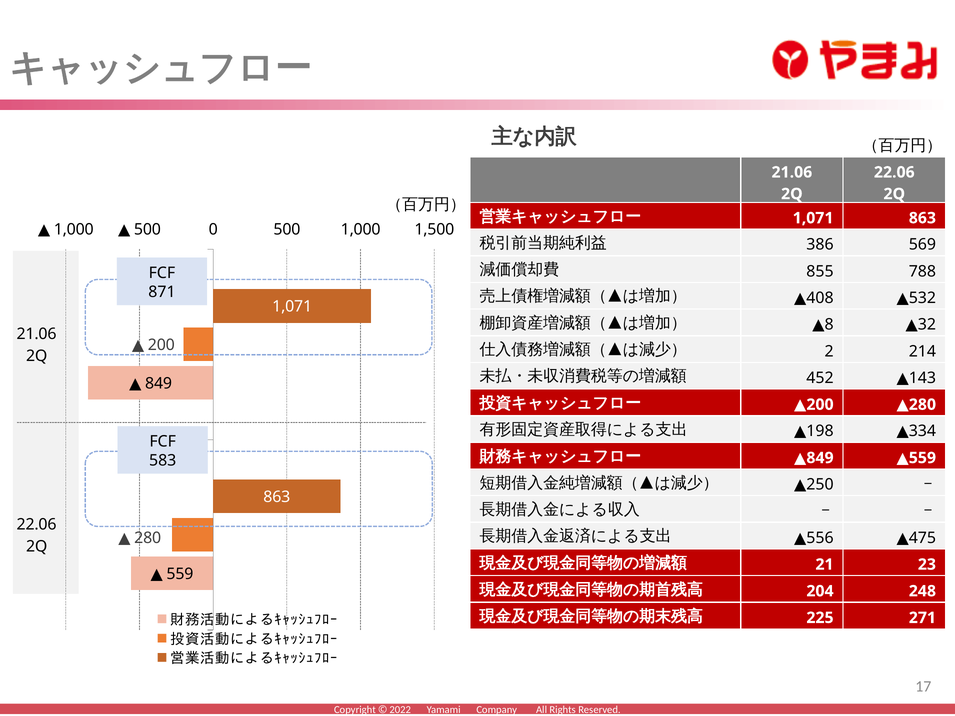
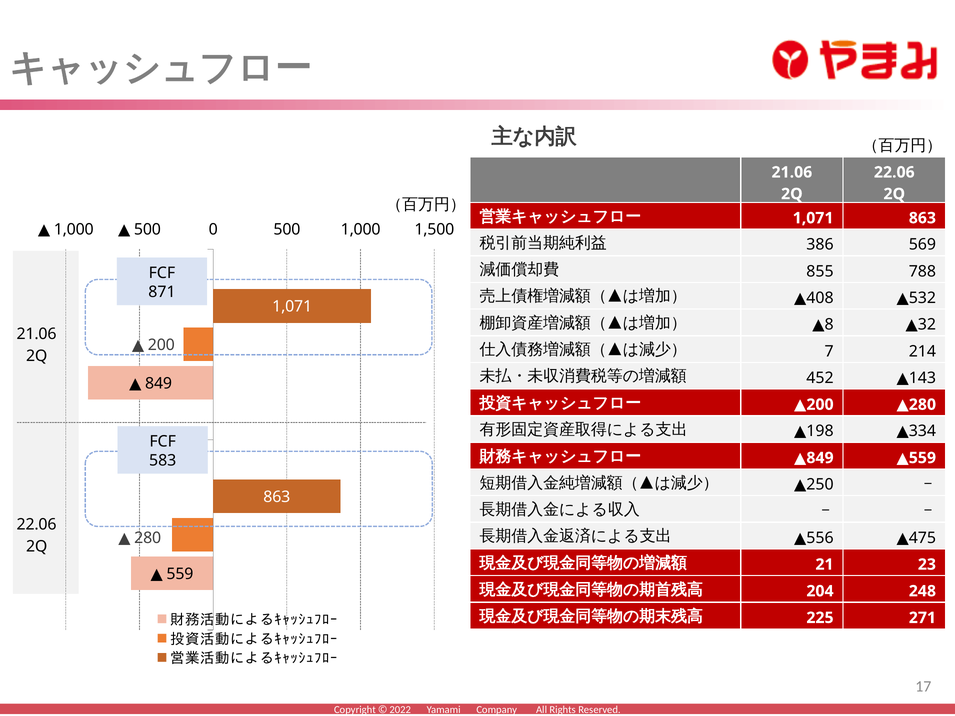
2: 2 -> 7
